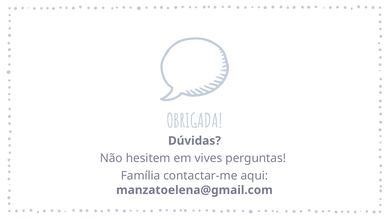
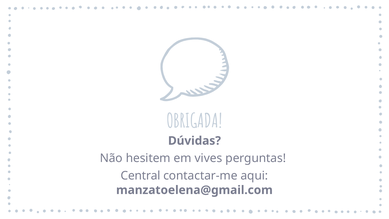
Família: Família -> Central
